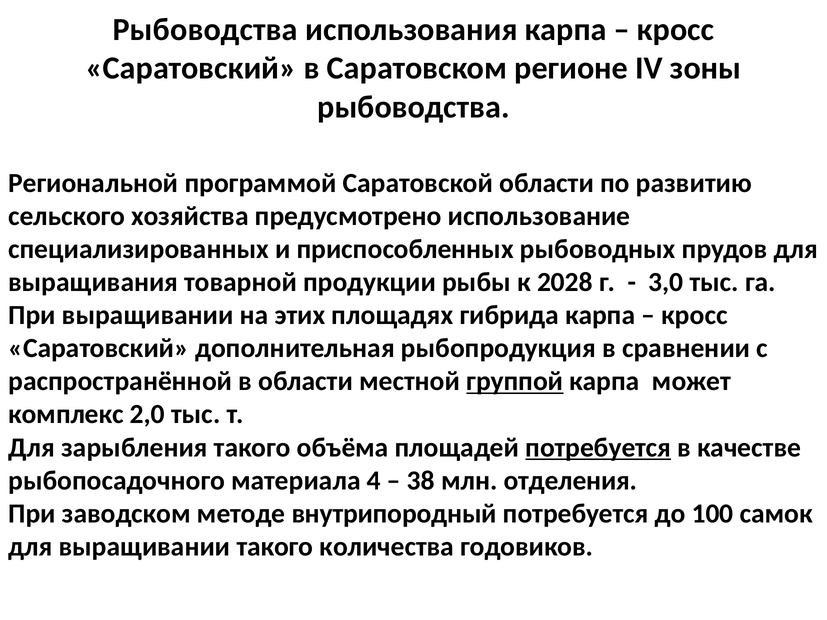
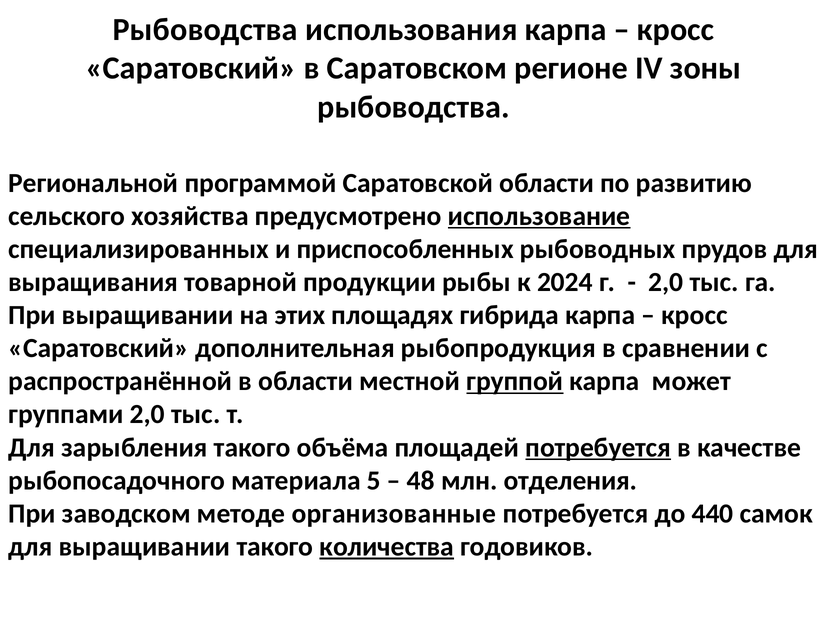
использование underline: none -> present
2028: 2028 -> 2024
3,0 at (666, 282): 3,0 -> 2,0
комплекс: комплекс -> группами
4: 4 -> 5
38: 38 -> 48
внутрипородный: внутрипородный -> организованные
100: 100 -> 440
количества underline: none -> present
